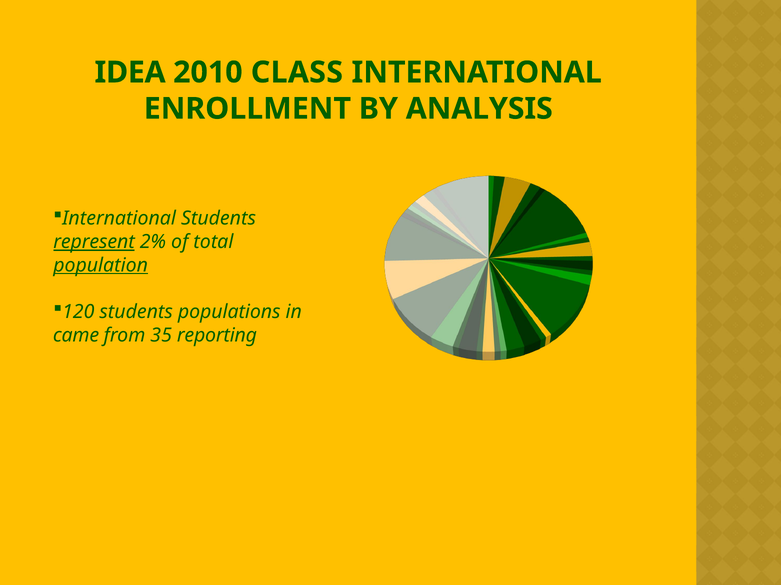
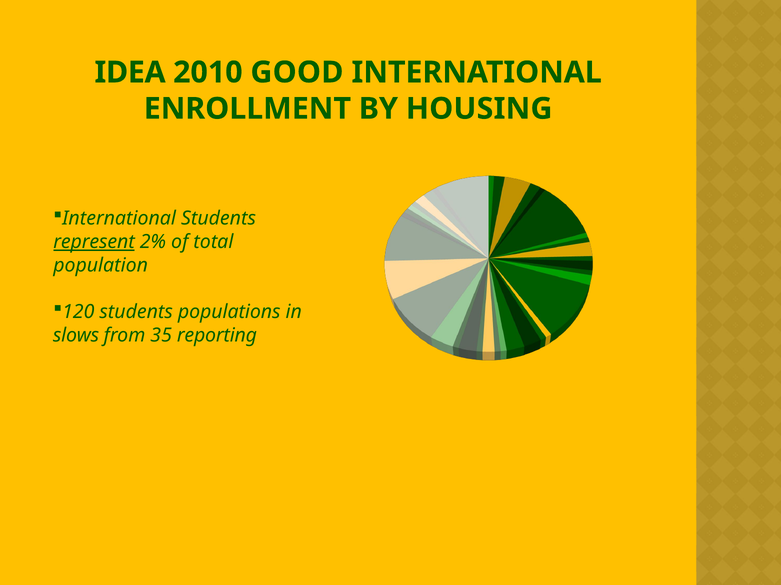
CLASS: CLASS -> GOOD
ANALYSIS: ANALYSIS -> HOUSING
population underline: present -> none
came: came -> slows
